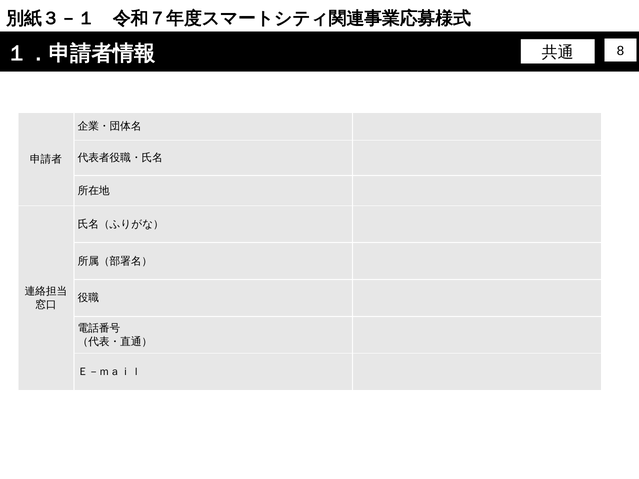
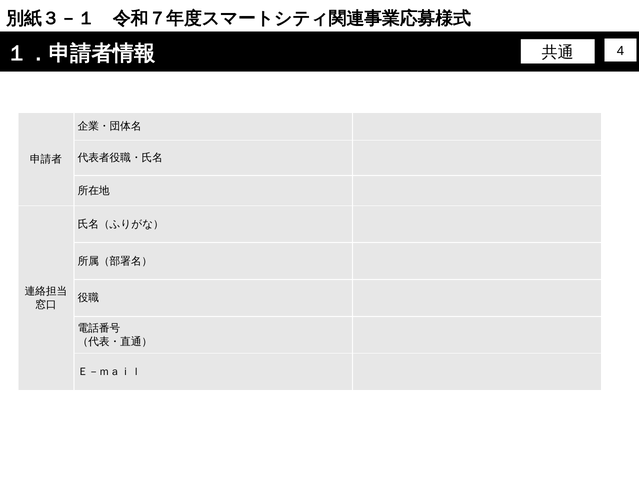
8: 8 -> 4
